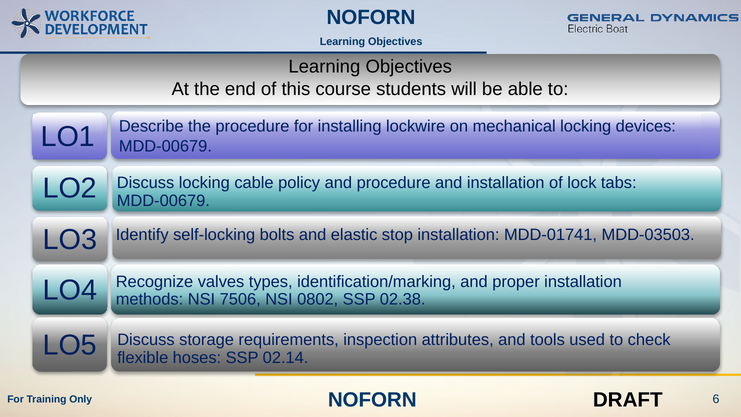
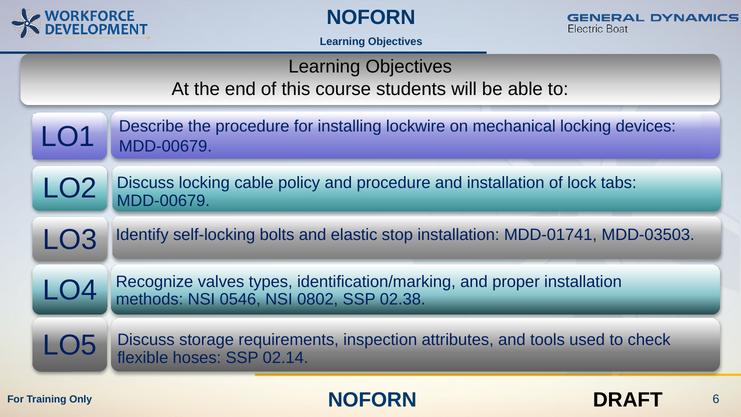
7506: 7506 -> 0546
